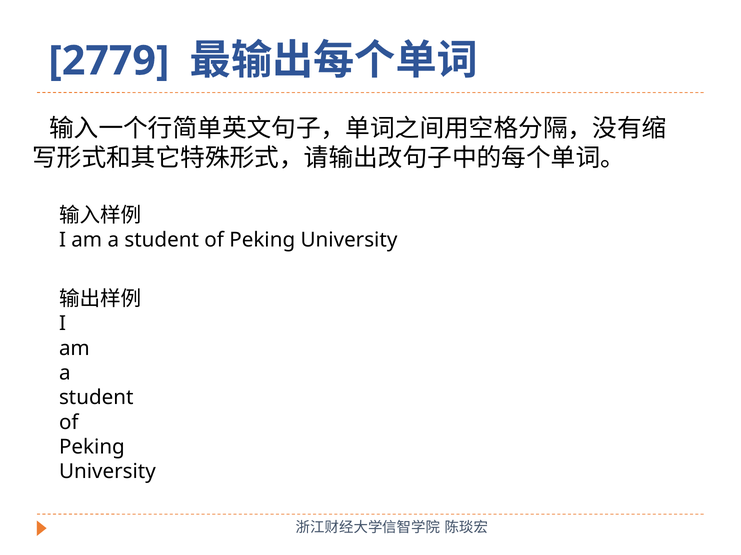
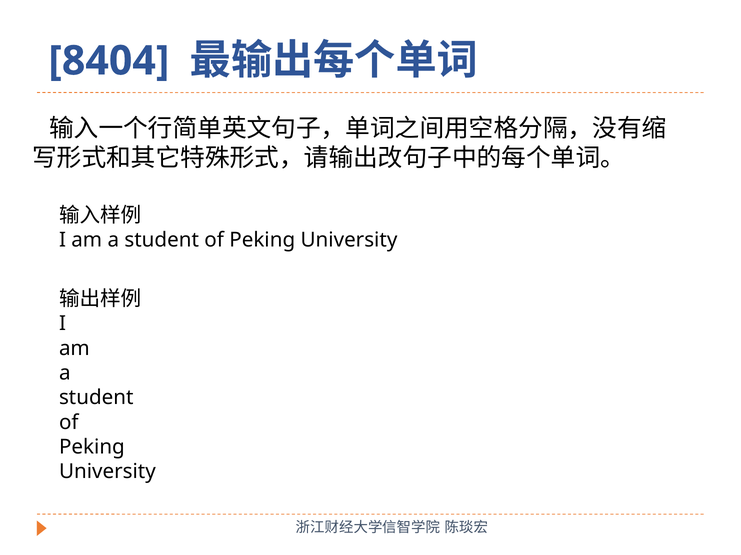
2779: 2779 -> 8404
